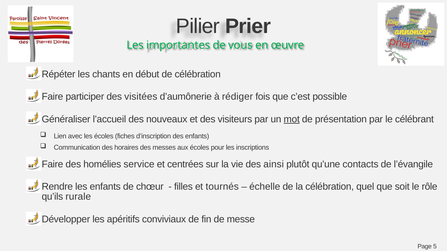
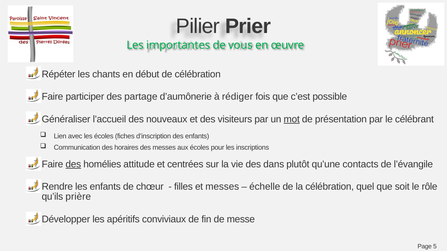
visitées: visitées -> partage
des at (73, 165) underline: none -> present
service: service -> attitude
ainsi: ainsi -> dans
et tournés: tournés -> messes
rurale: rurale -> prière
